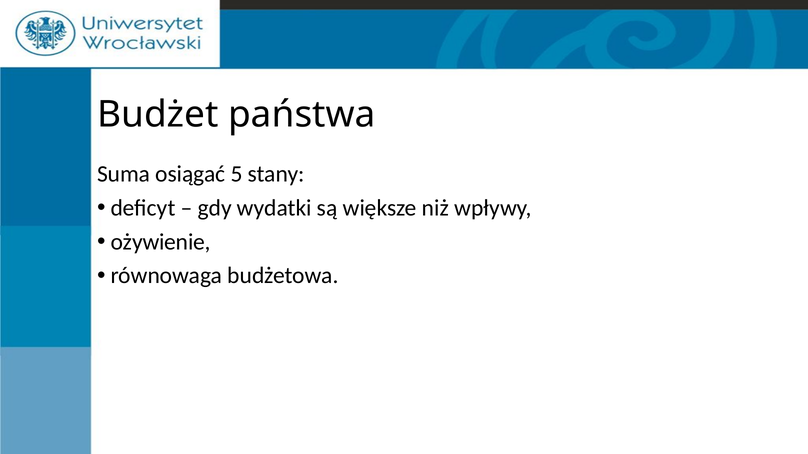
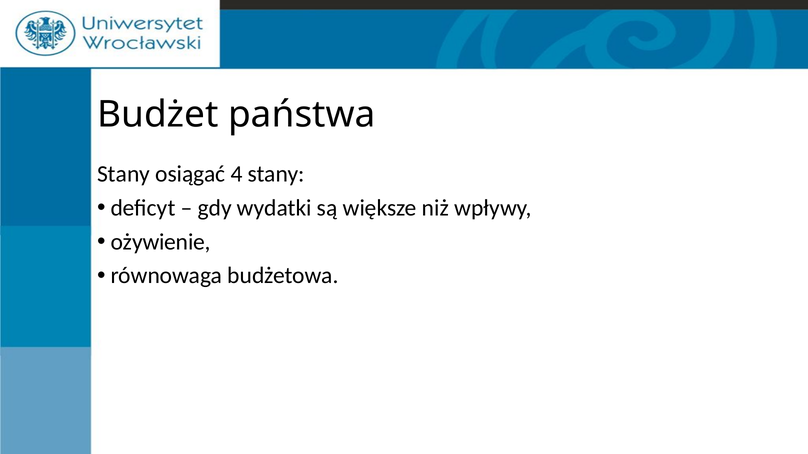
Suma at (124, 174): Suma -> Stany
5: 5 -> 4
